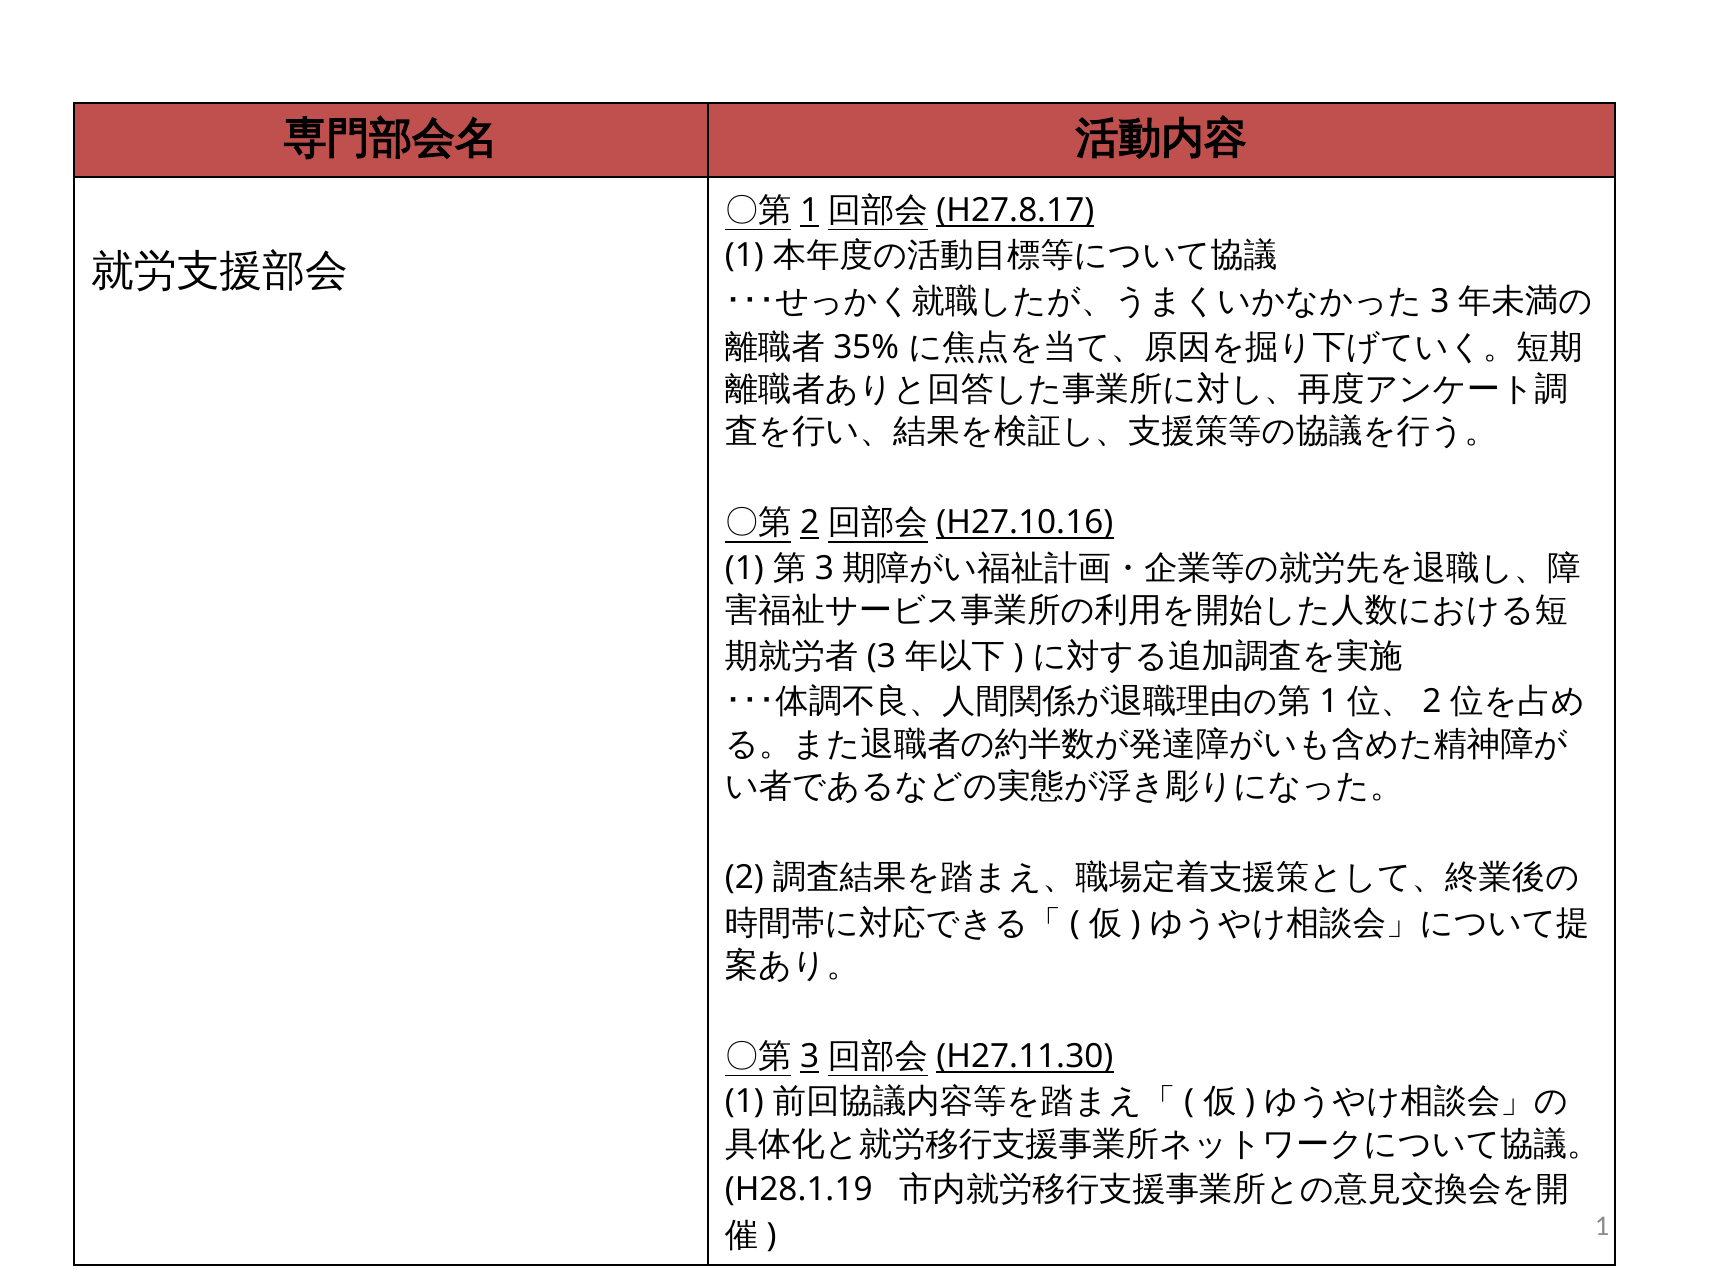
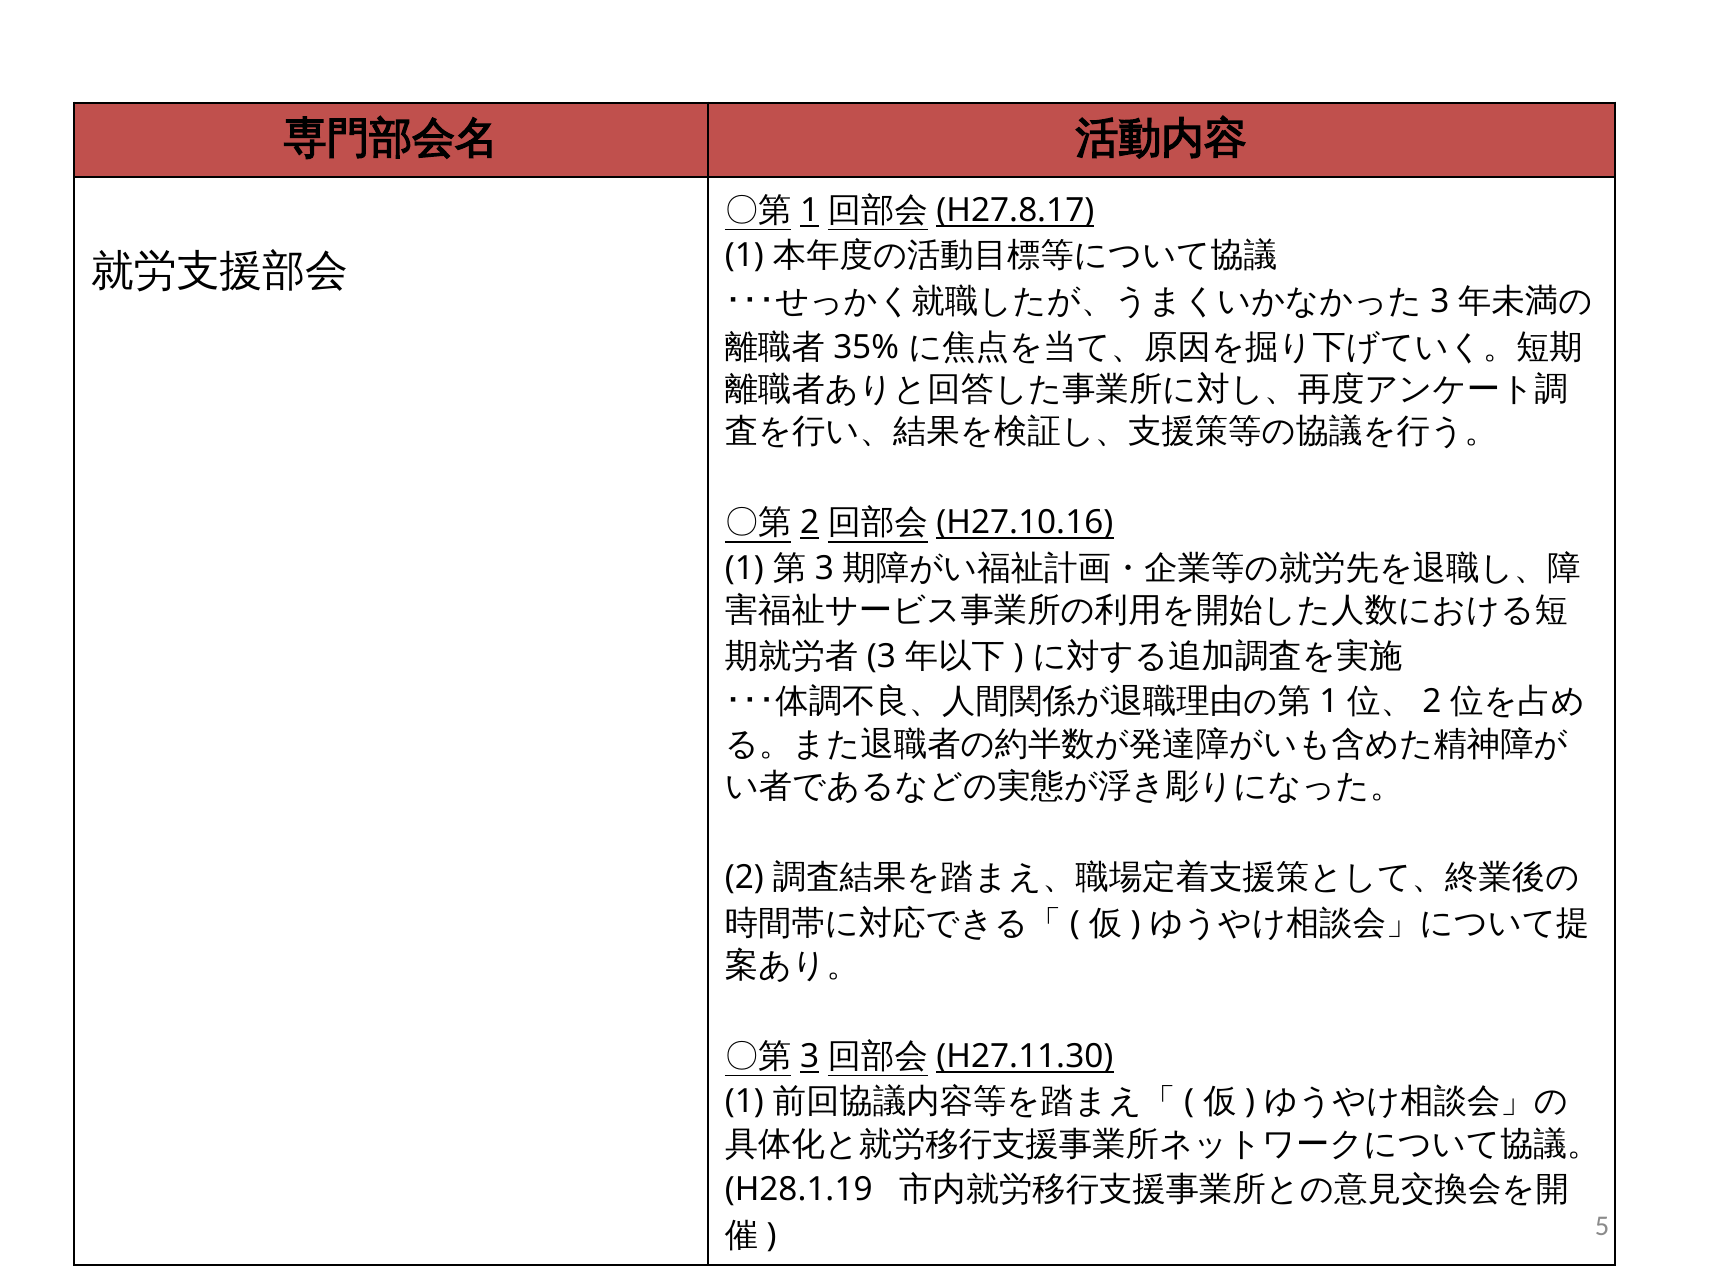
1 at (1602, 1226): 1 -> 5
